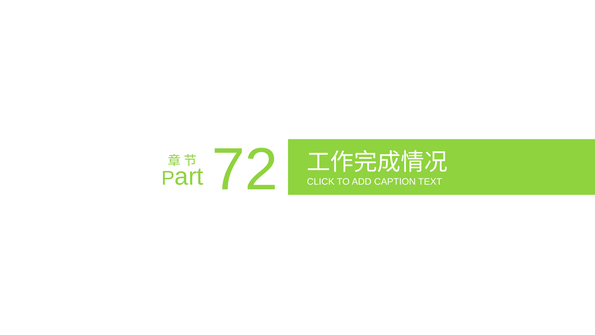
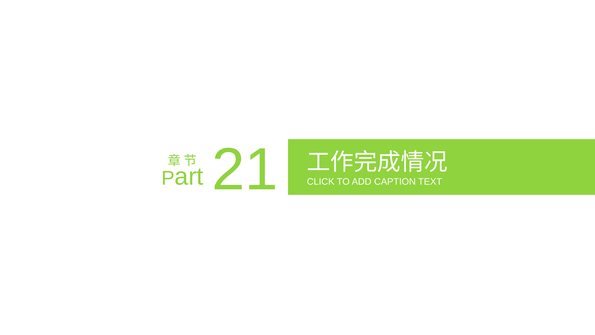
72: 72 -> 21
